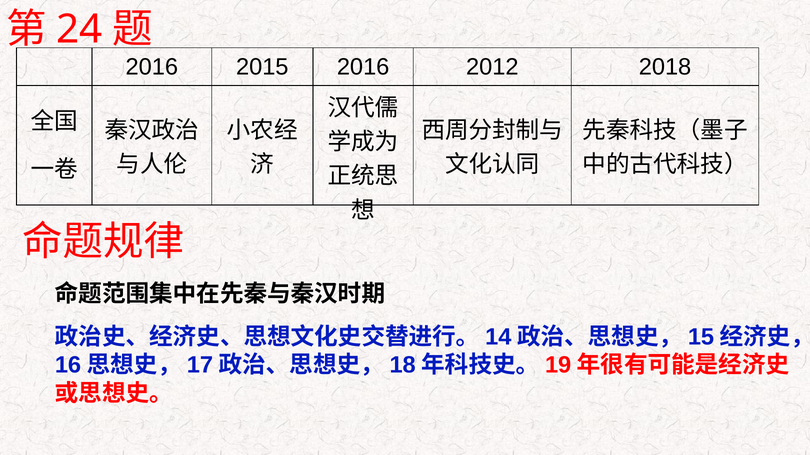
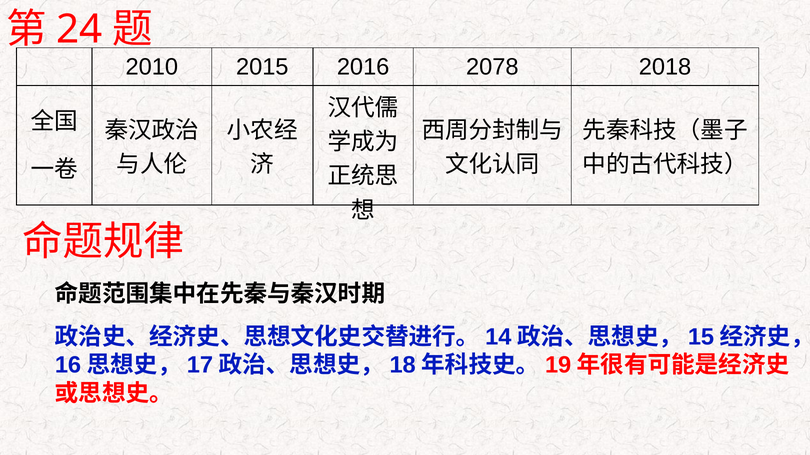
2016 at (152, 67): 2016 -> 2010
2012: 2012 -> 2078
